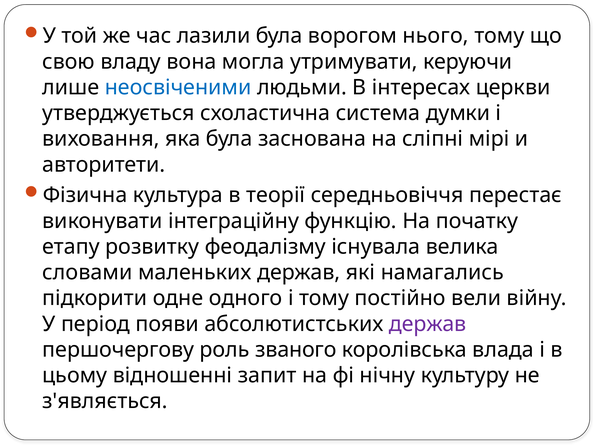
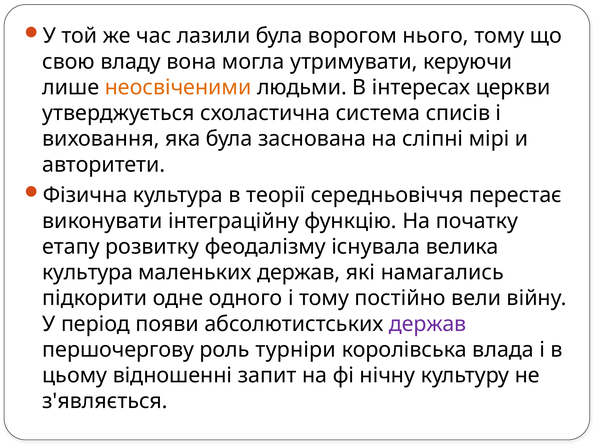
неосвіченими colour: blue -> orange
думки: думки -> списів
словами at (87, 272): словами -> культура
званого: званого -> турніри
